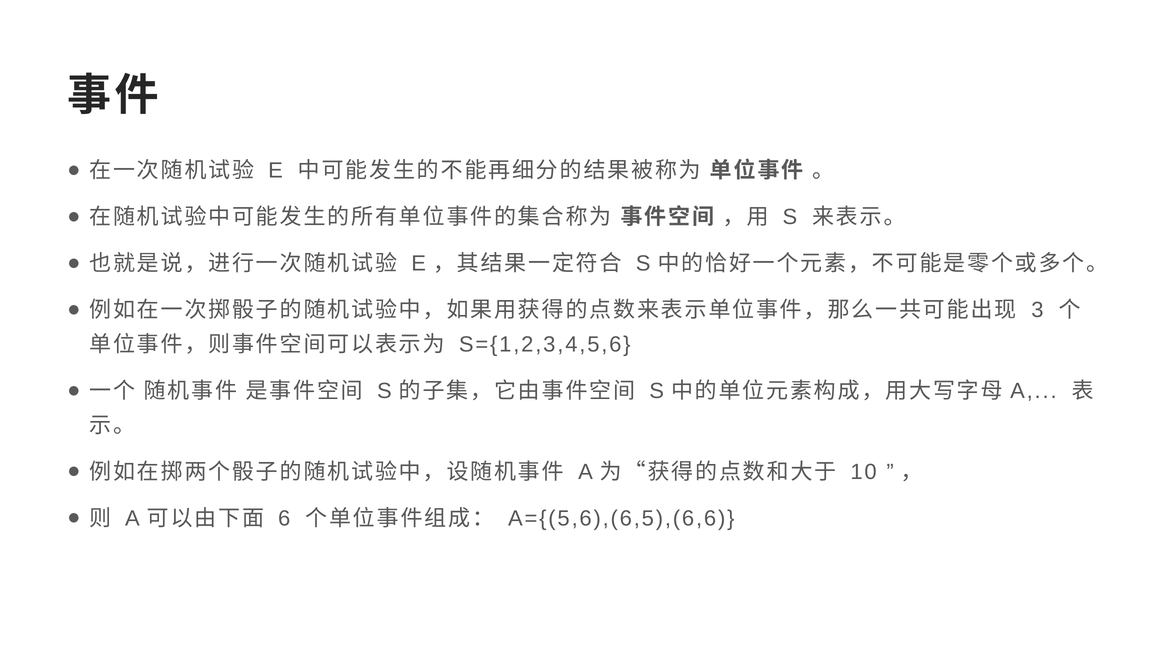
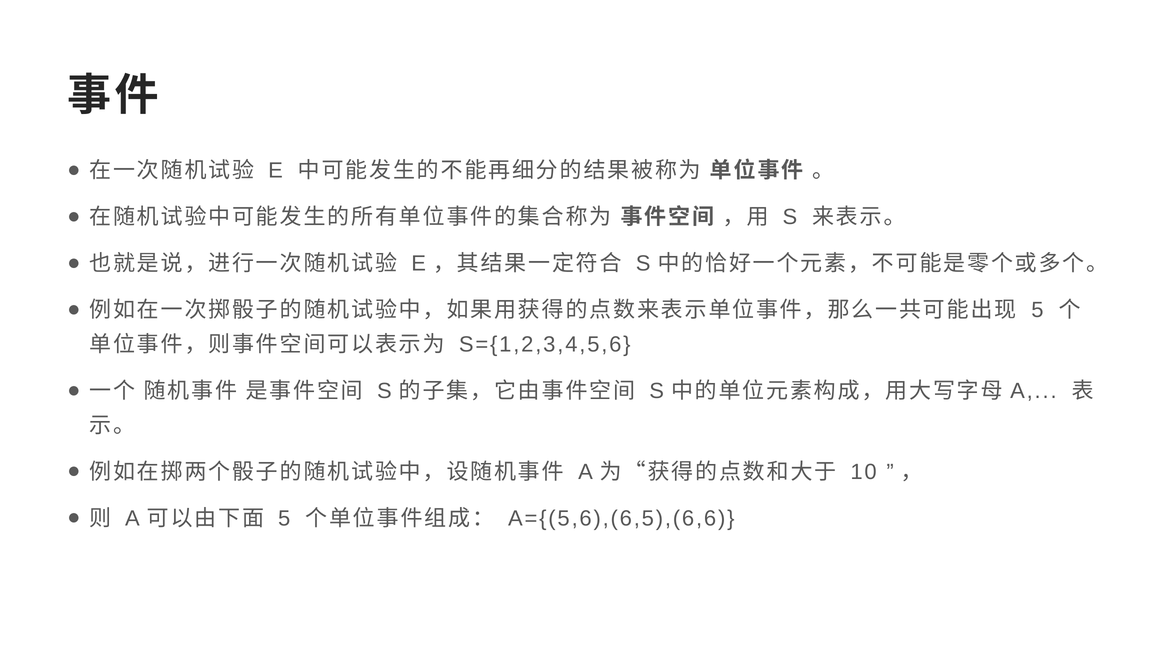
3 at (1037, 310): 3 -> 5
6 at (284, 519): 6 -> 5
